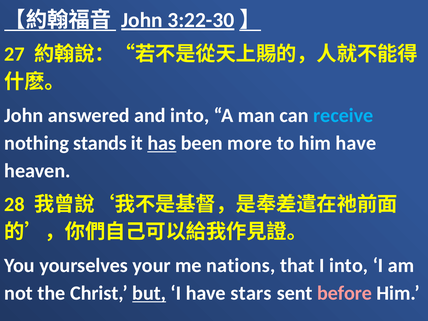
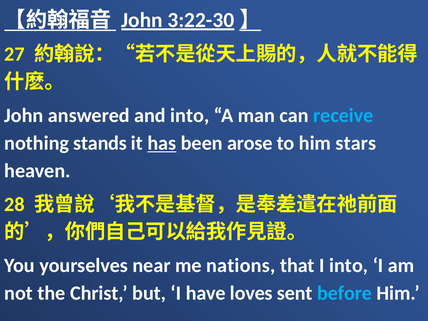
more: more -> arose
him have: have -> stars
your: your -> near
but underline: present -> none
stars: stars -> loves
before colour: pink -> light blue
